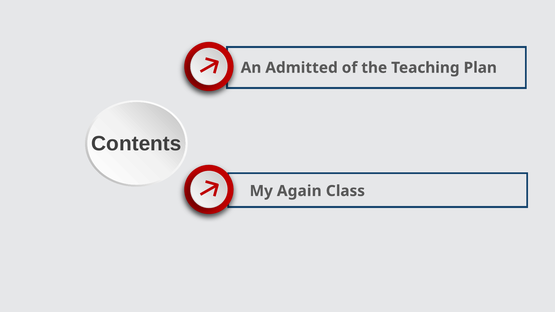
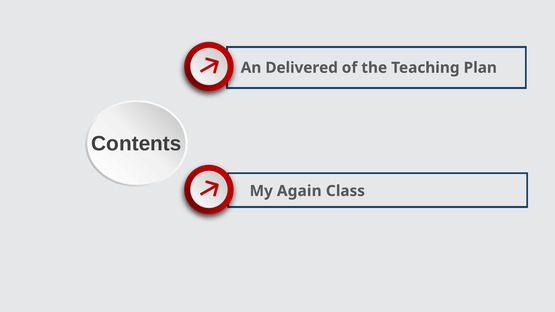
Admitted: Admitted -> Delivered
